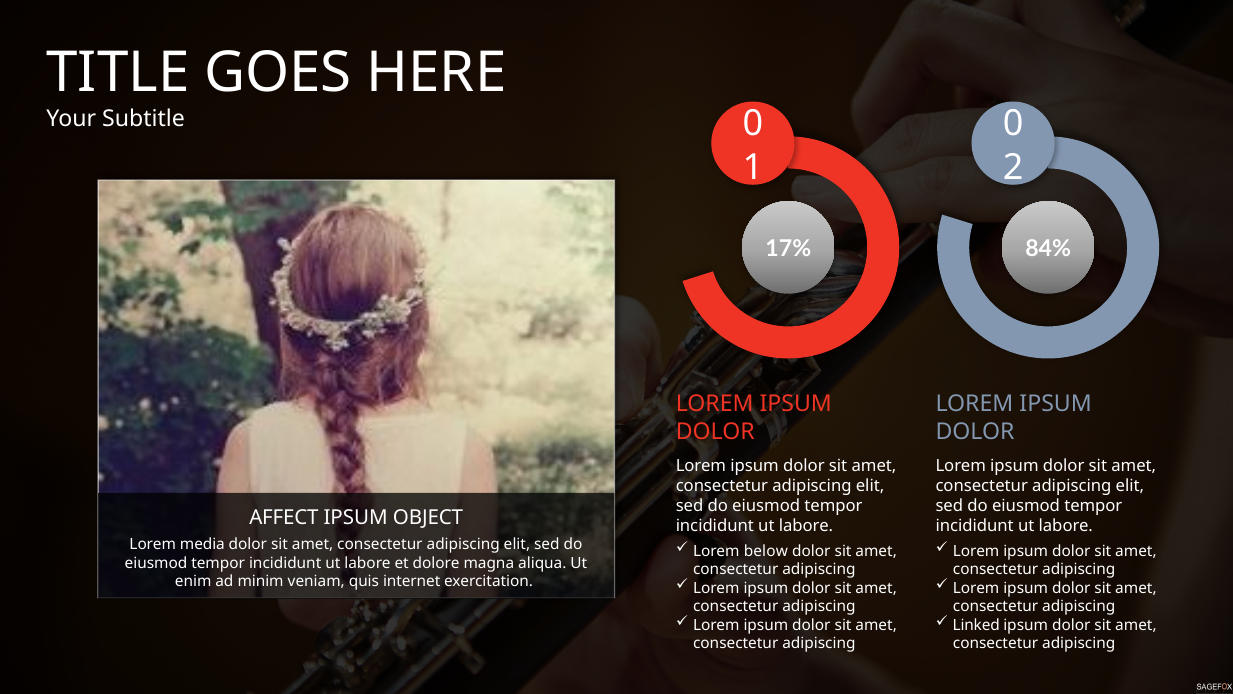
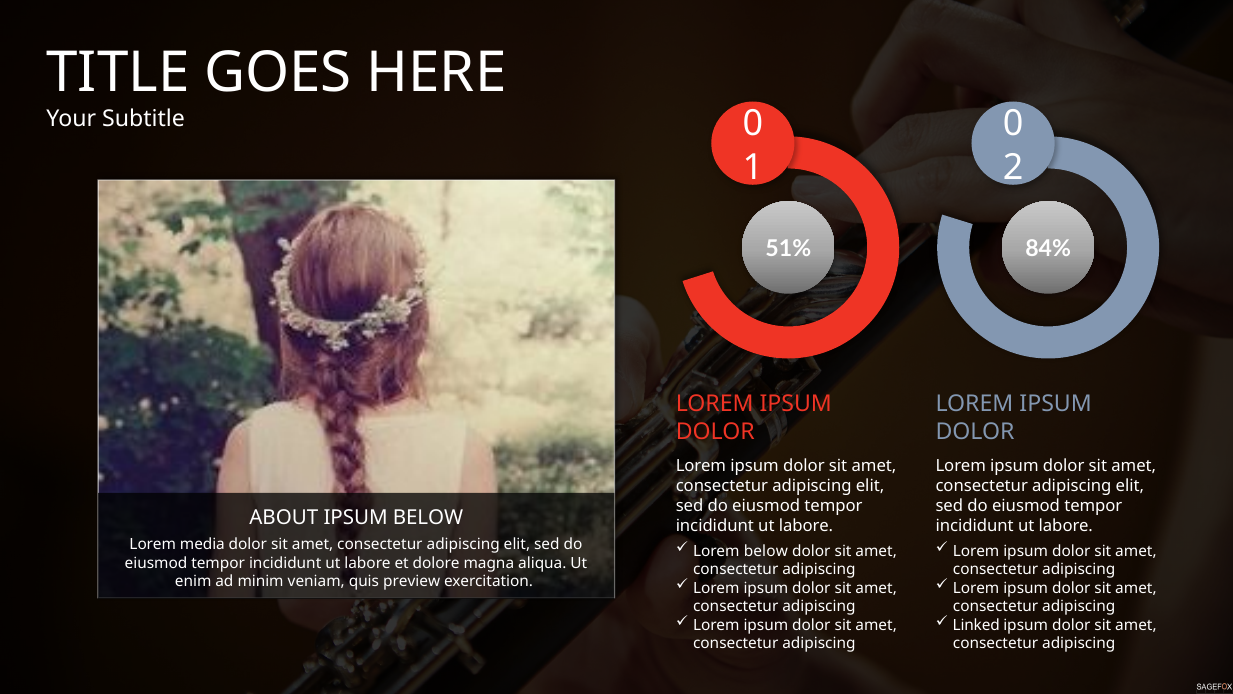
17%: 17% -> 51%
AFFECT: AFFECT -> ABOUT
IPSUM OBJECT: OBJECT -> BELOW
internet: internet -> preview
